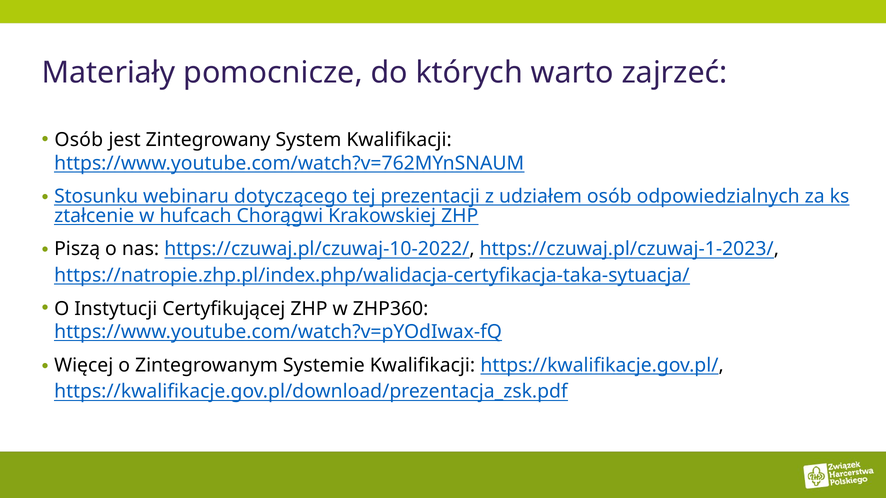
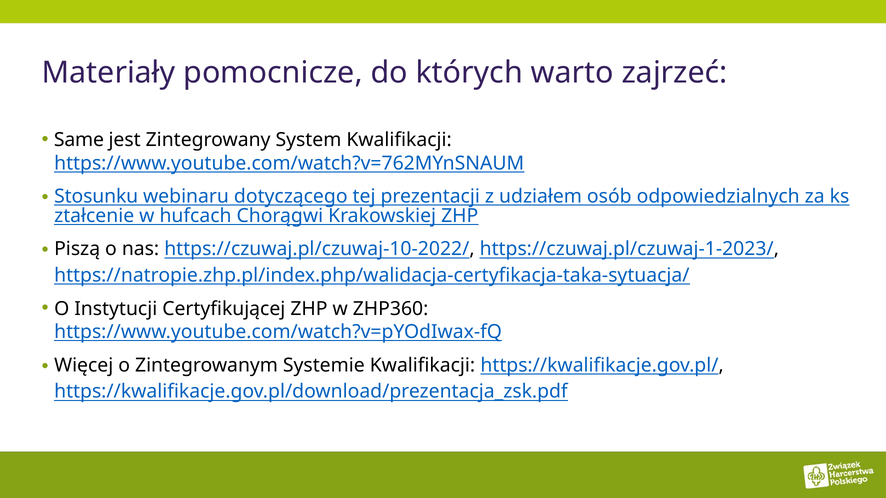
Osób at (79, 140): Osób -> Same
